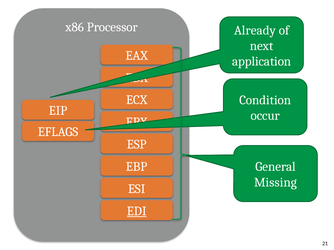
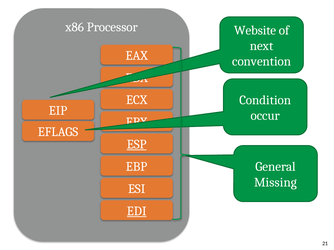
Already: Already -> Website
application: application -> convention
ESP underline: none -> present
